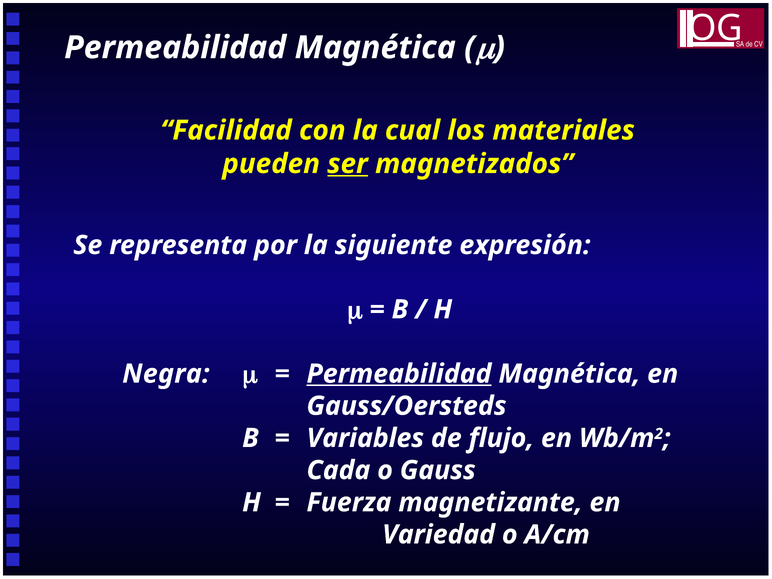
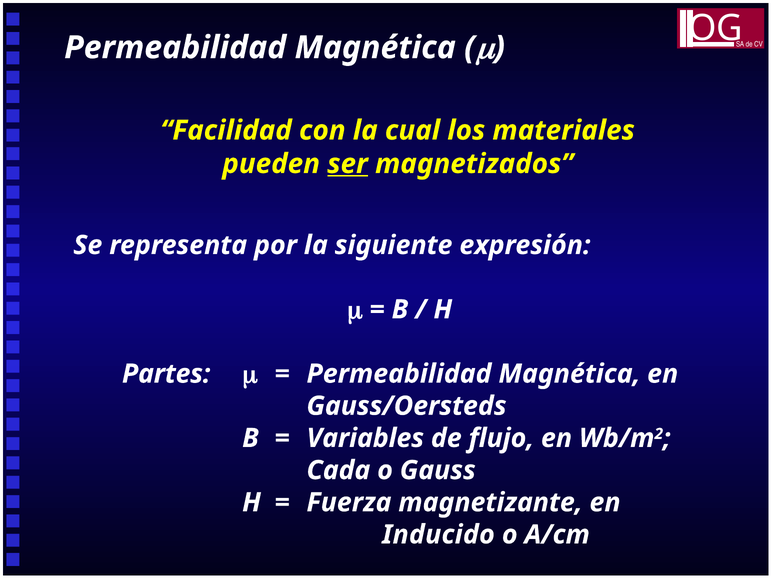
Negra: Negra -> Partes
Permeabilidad at (399, 374) underline: present -> none
Variedad: Variedad -> Inducido
